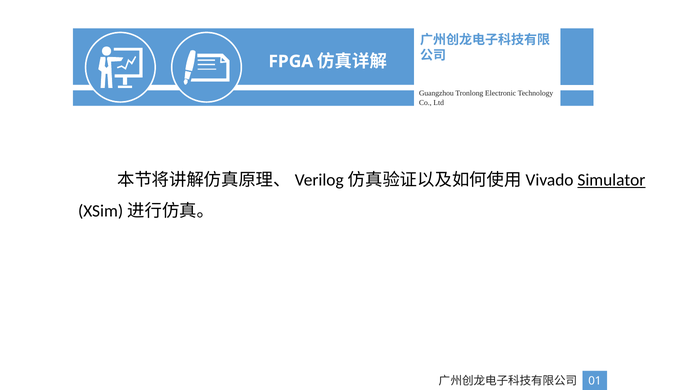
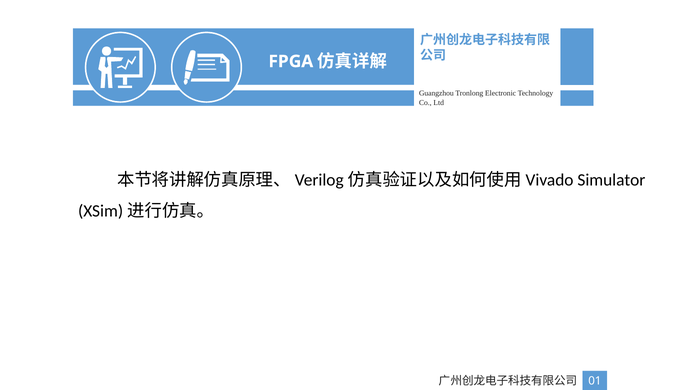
Simulator underline: present -> none
